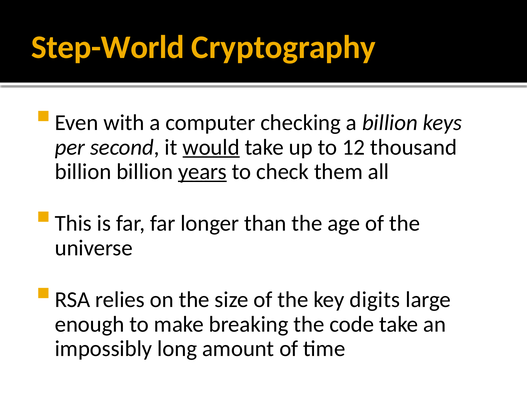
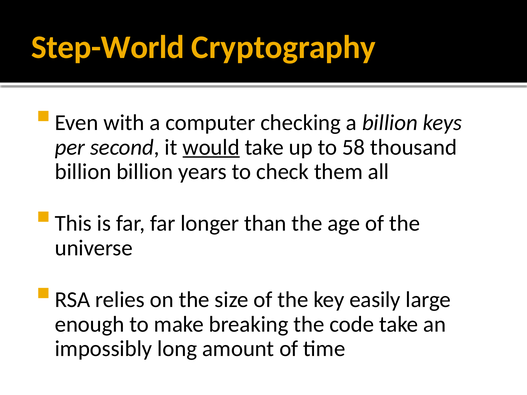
12: 12 -> 58
years underline: present -> none
digits: digits -> easily
